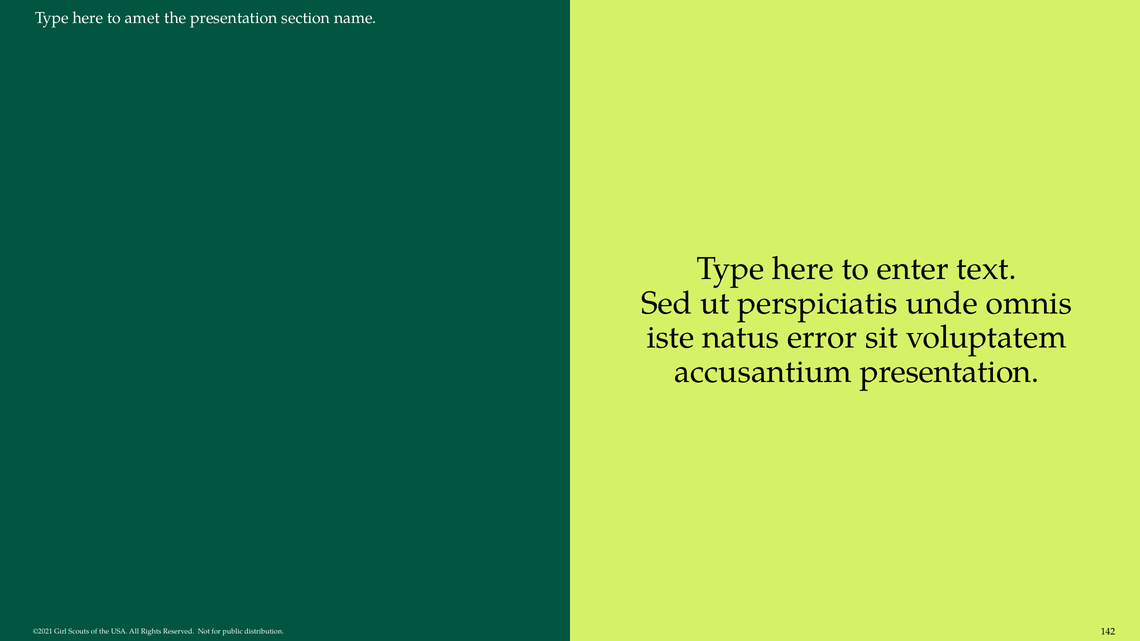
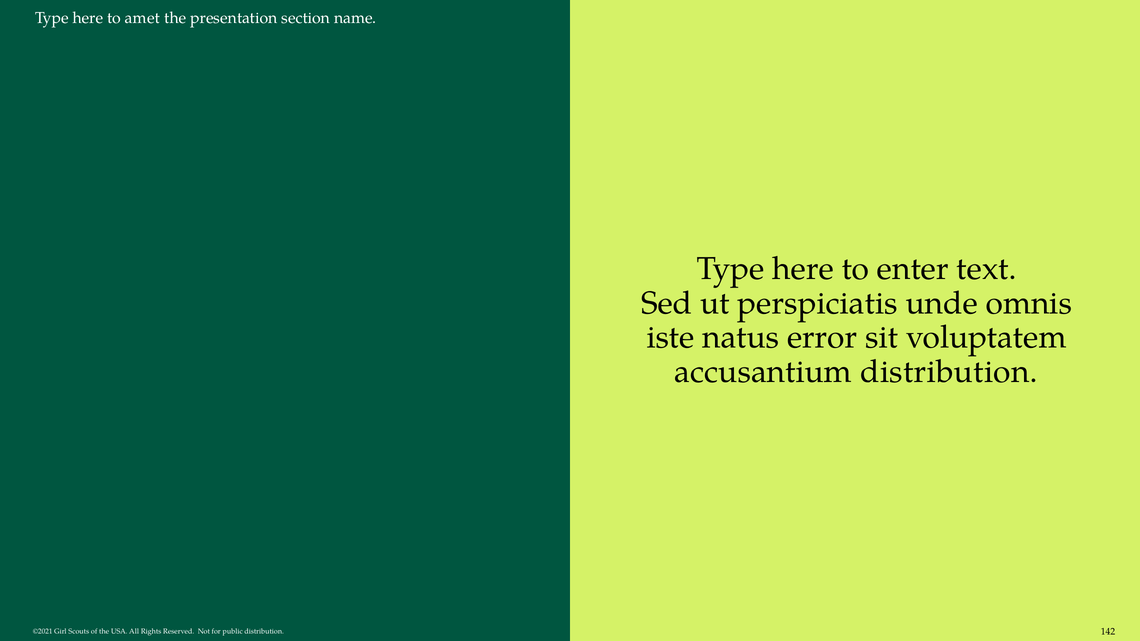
accusantium presentation: presentation -> distribution
